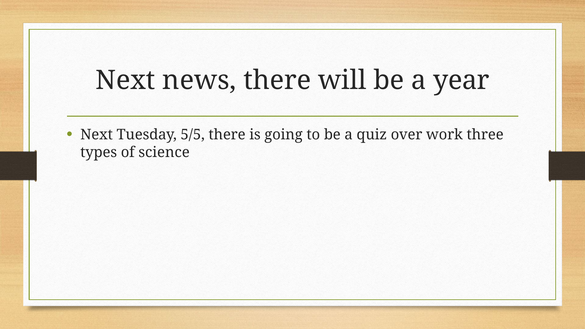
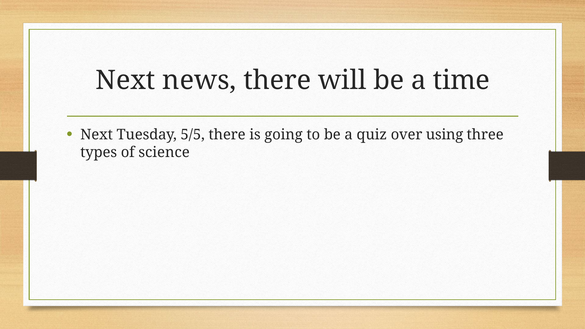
year: year -> time
work: work -> using
